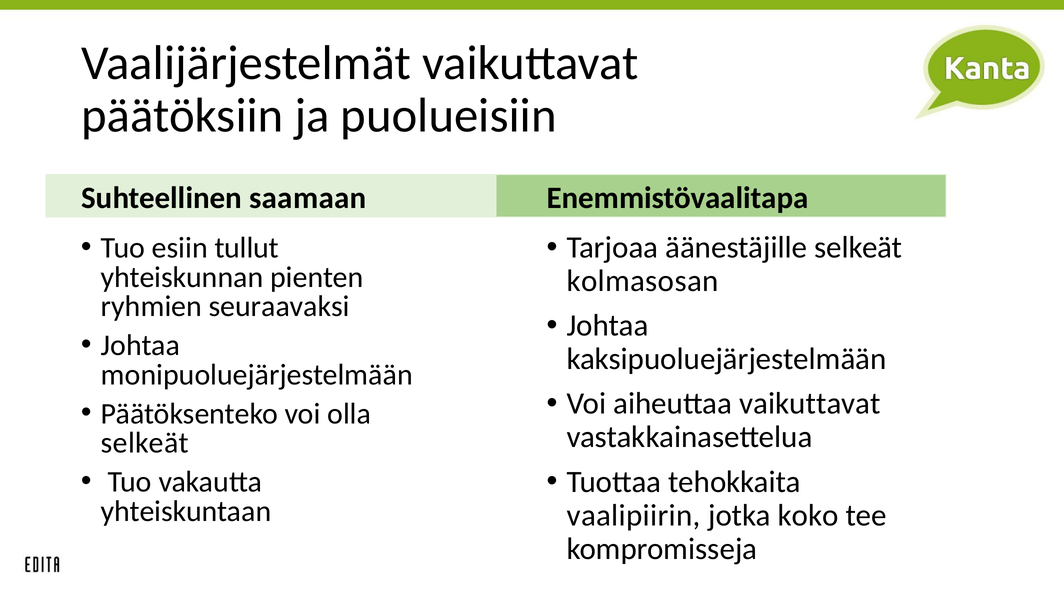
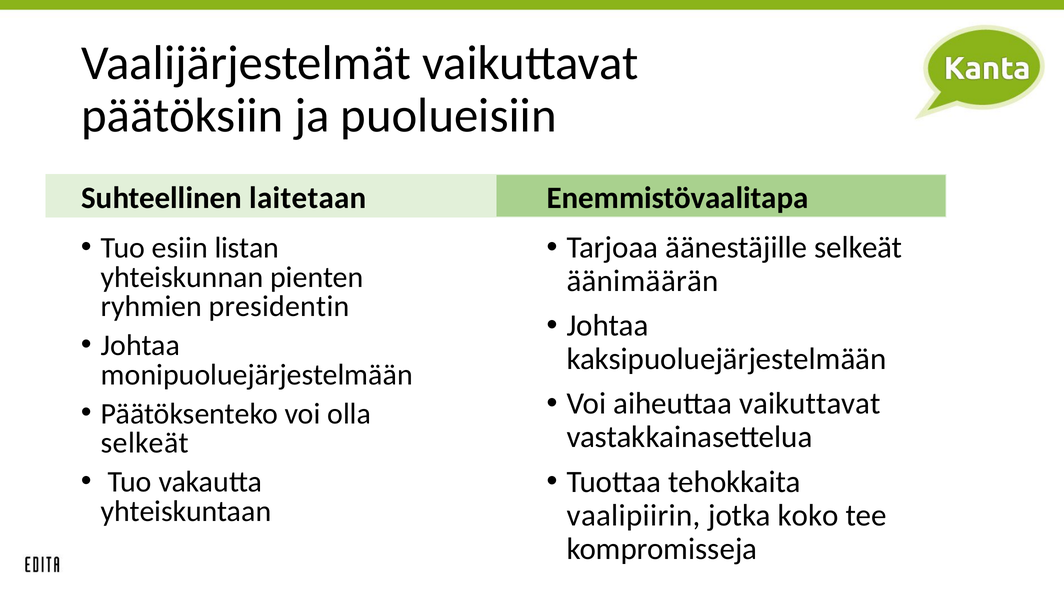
saamaan: saamaan -> laitetaan
tullut: tullut -> listan
kolmasosan: kolmasosan -> äänimäärän
seuraavaksi: seuraavaksi -> presidentin
